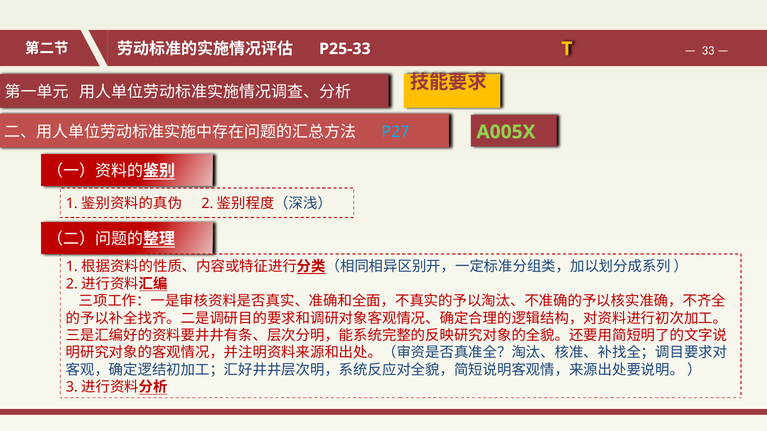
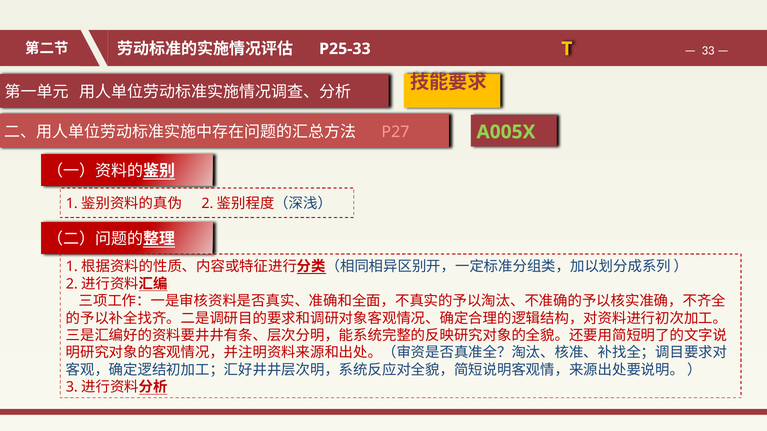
P27 colour: light blue -> pink
